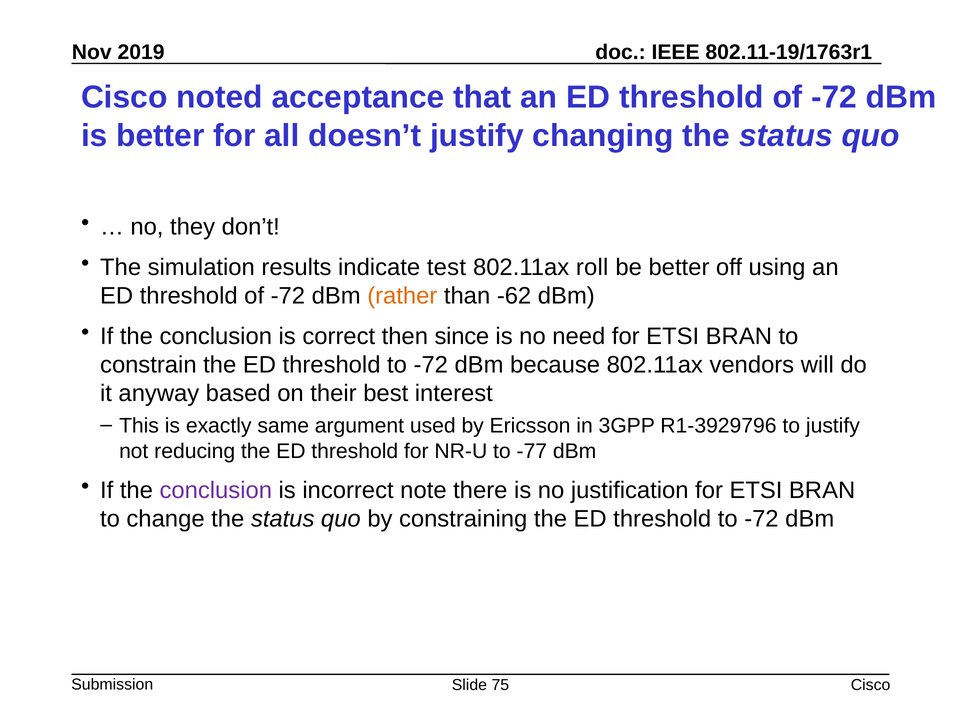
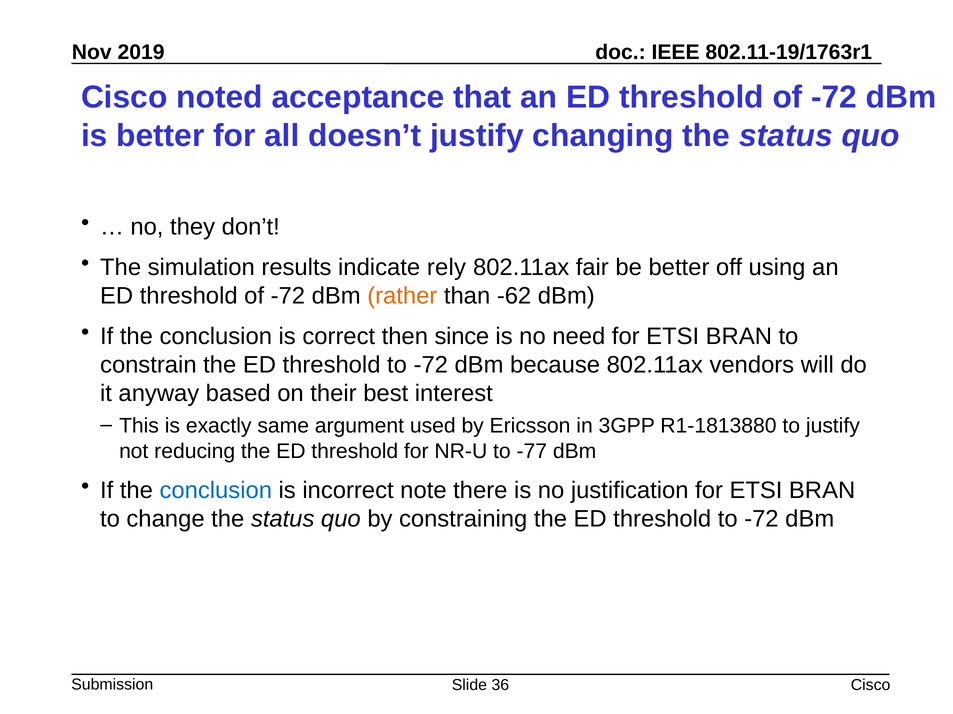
test: test -> rely
roll: roll -> fair
R1-3929796: R1-3929796 -> R1-1813880
conclusion at (216, 491) colour: purple -> blue
75: 75 -> 36
